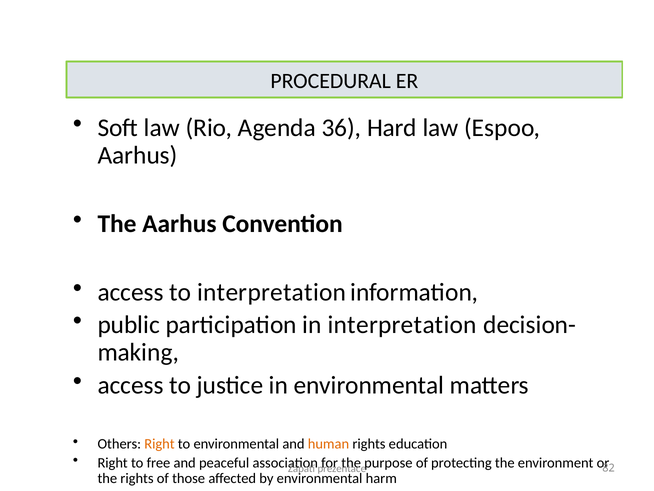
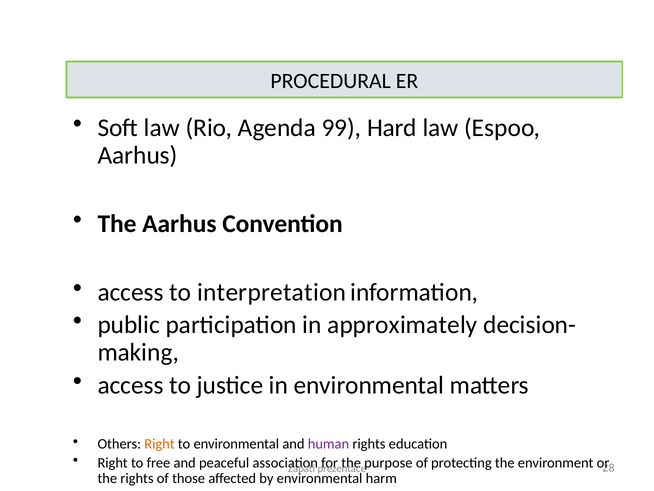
36: 36 -> 99
in interpretation: interpretation -> approximately
human colour: orange -> purple
82: 82 -> 28
